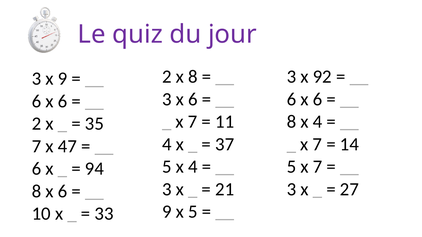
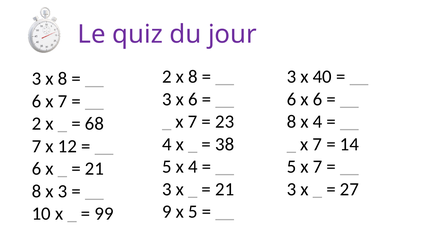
92: 92 -> 40
3 x 9: 9 -> 8
6 at (63, 101): 6 -> 7
11: 11 -> 23
35: 35 -> 68
37: 37 -> 38
47: 47 -> 12
94 at (94, 169): 94 -> 21
8 x 6: 6 -> 3
33: 33 -> 99
